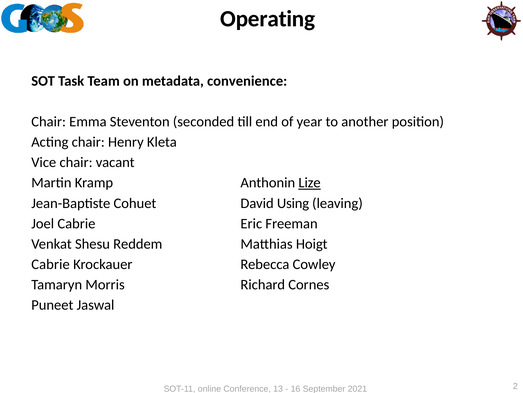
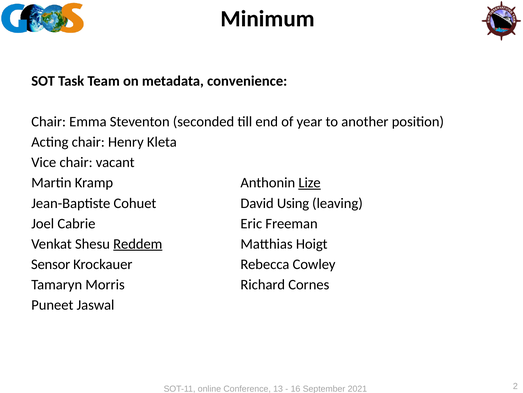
Operating: Operating -> Minimum
Reddem underline: none -> present
Cabrie at (51, 264): Cabrie -> Sensor
